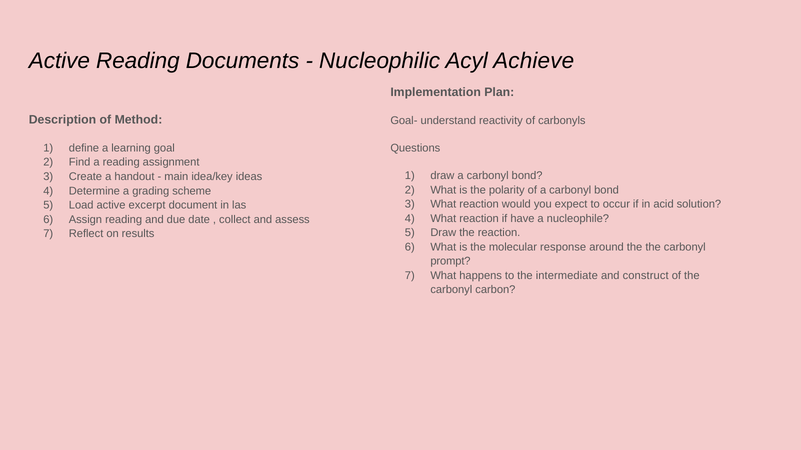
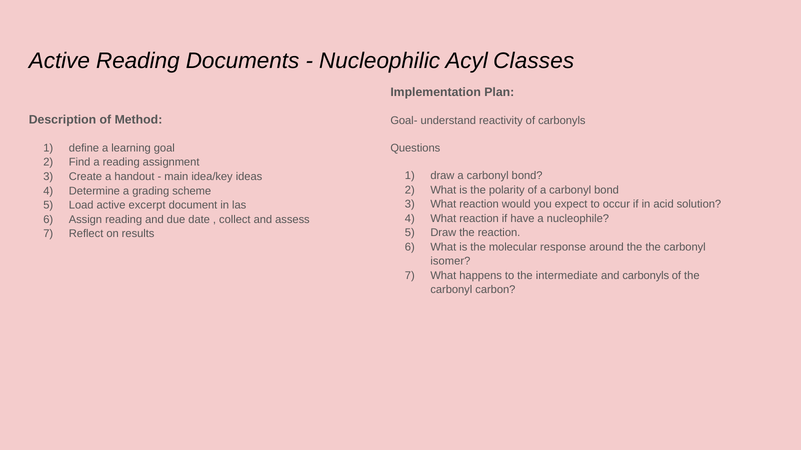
Achieve: Achieve -> Classes
prompt: prompt -> isomer
and construct: construct -> carbonyls
